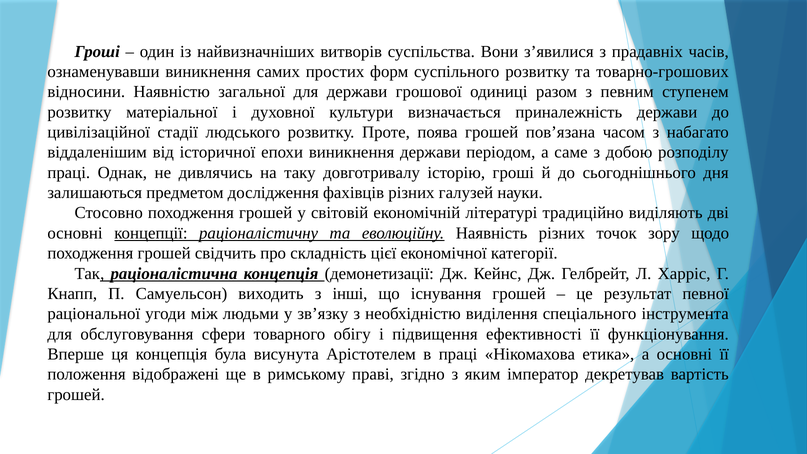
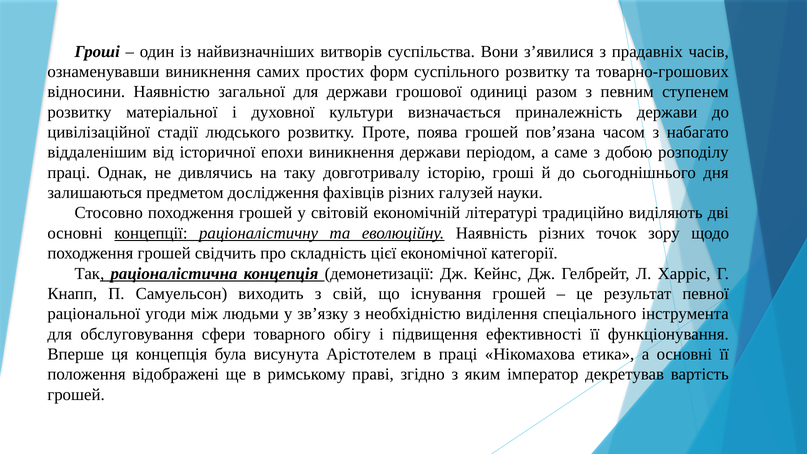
інші: інші -> свій
